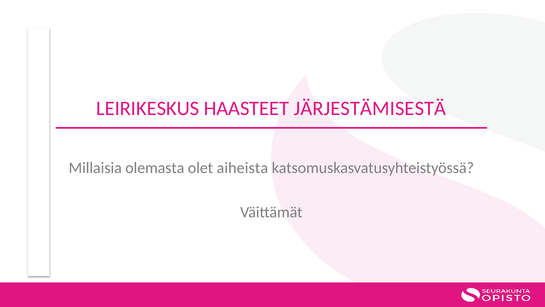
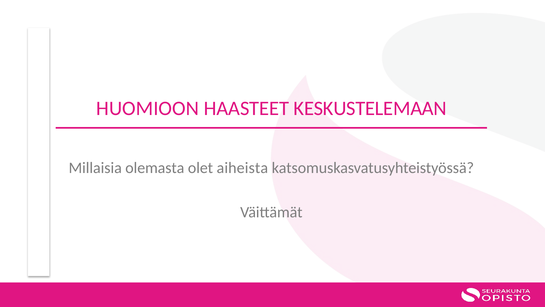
LEIRIKESKUS: LEIRIKESKUS -> HUOMIOON
JÄRJESTÄMISESTÄ: JÄRJESTÄMISESTÄ -> KESKUSTELEMAAN
